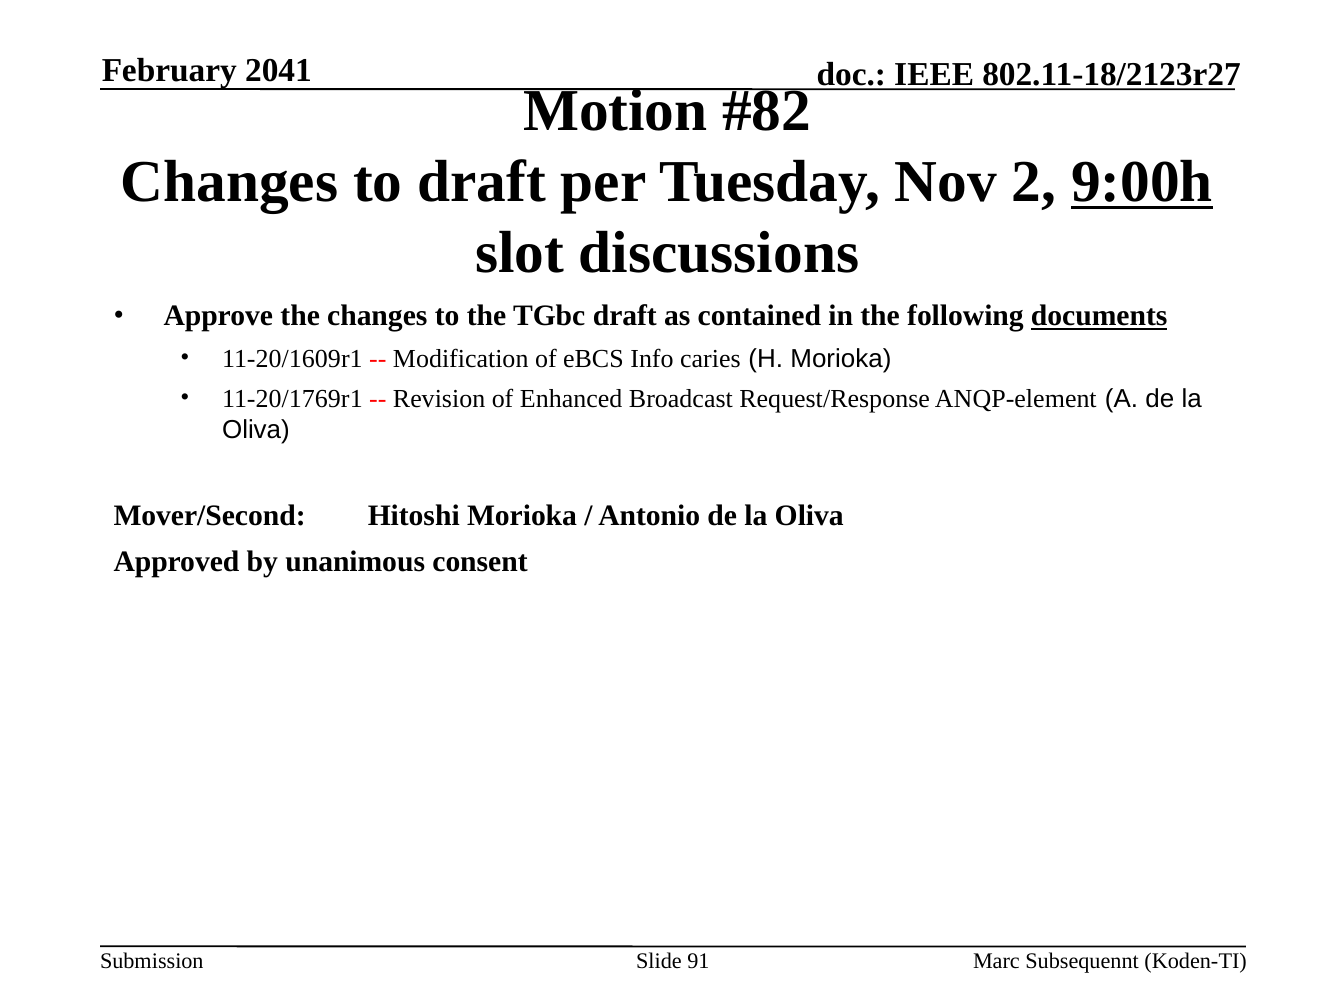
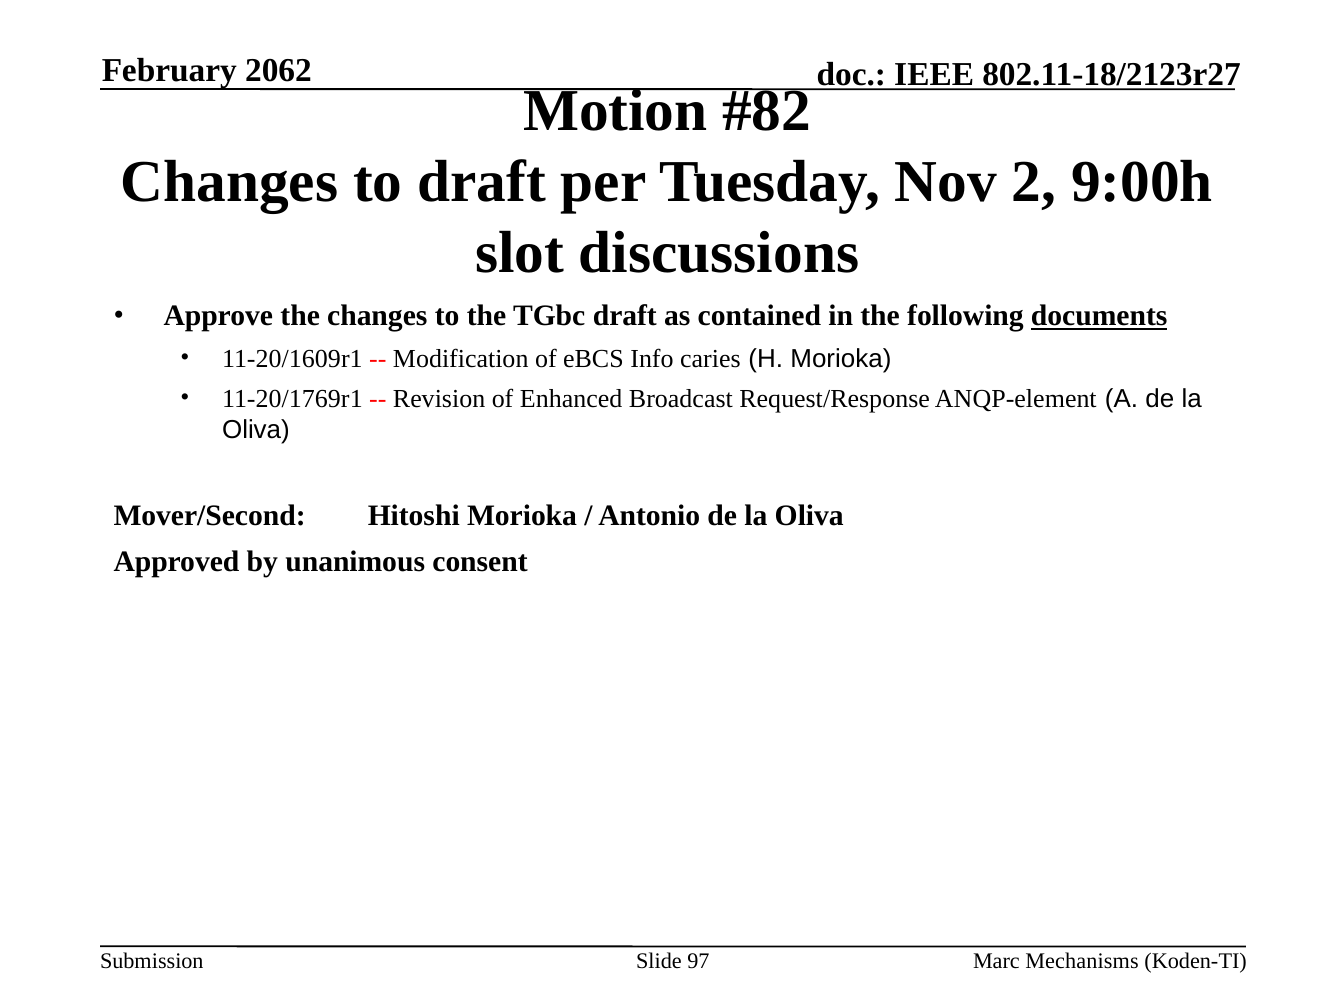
2041: 2041 -> 2062
9:00h underline: present -> none
91: 91 -> 97
Subsequennt: Subsequennt -> Mechanisms
